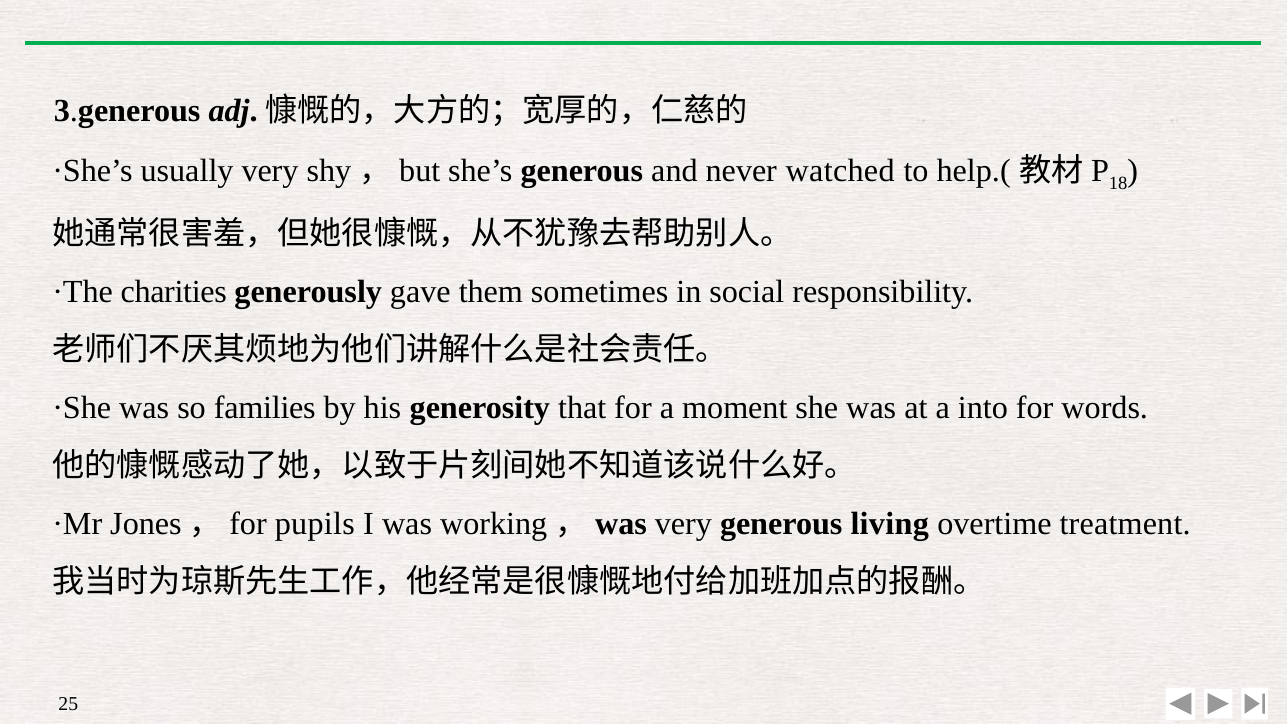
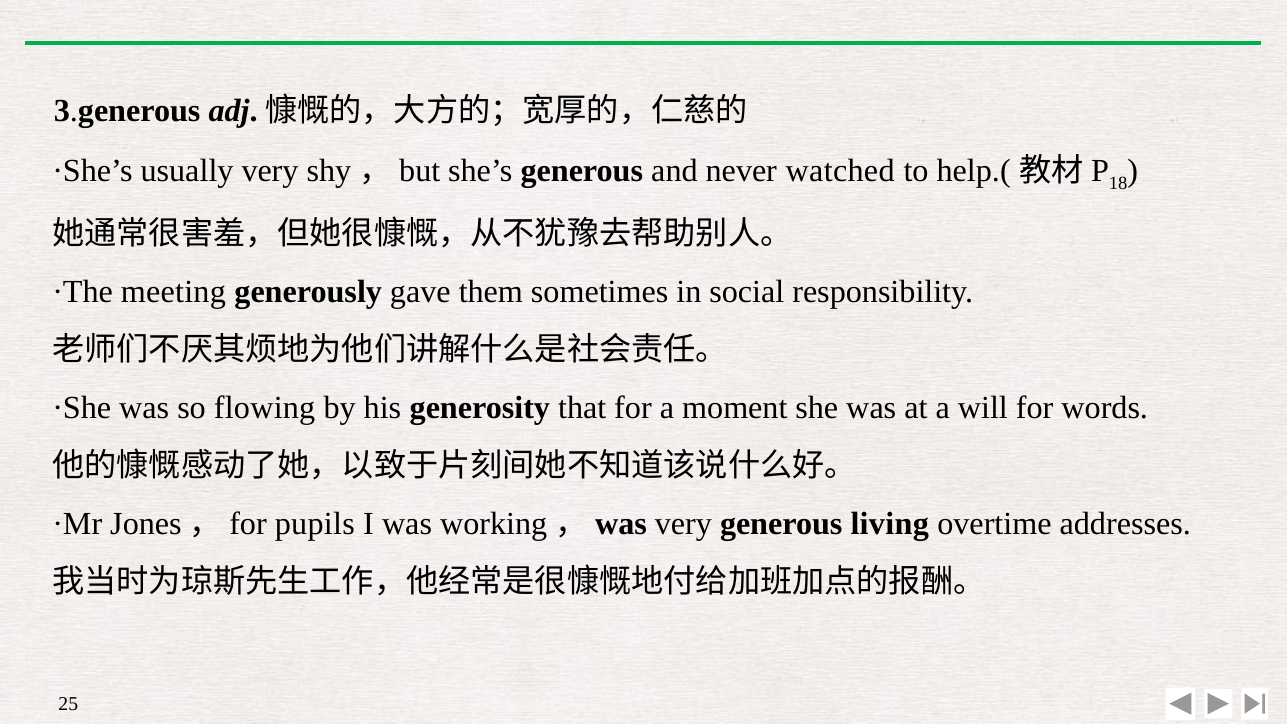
charities: charities -> meeting
families: families -> flowing
into: into -> will
treatment: treatment -> addresses
